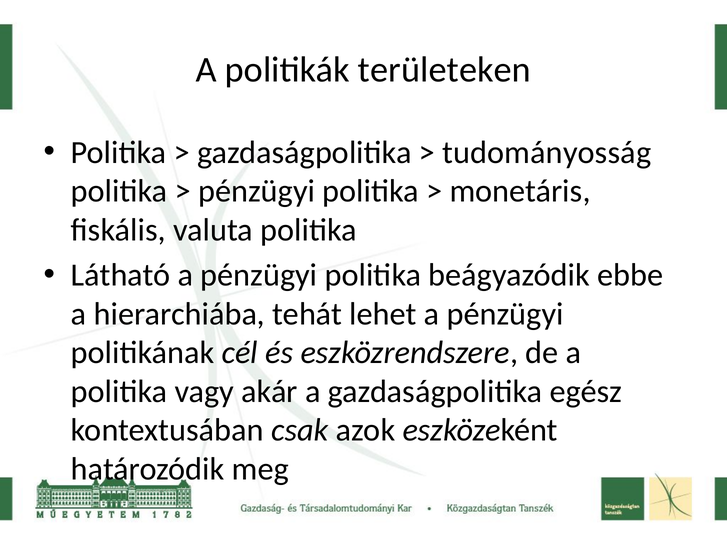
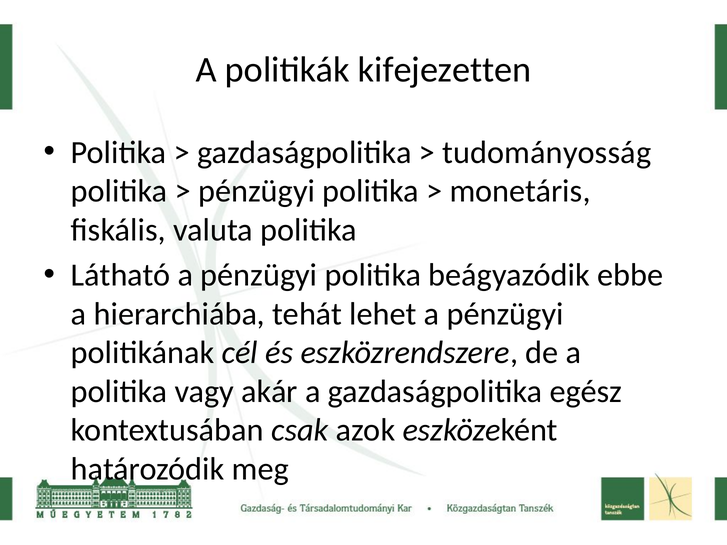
területeken: területeken -> kifejezetten
